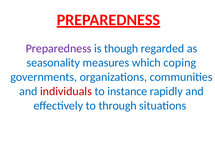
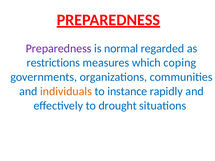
though: though -> normal
seasonality: seasonality -> restrictions
individuals colour: red -> orange
through: through -> drought
